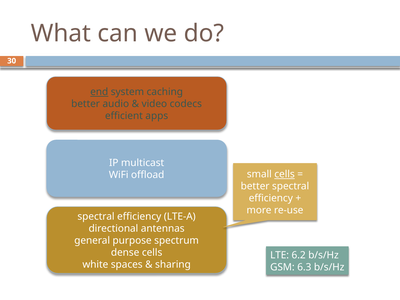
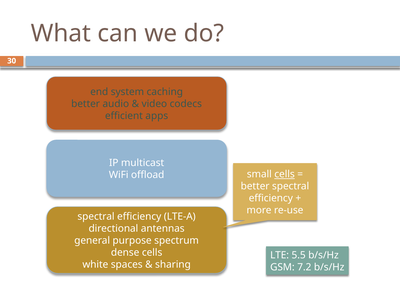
end underline: present -> none
6.2: 6.2 -> 5.5
6.3: 6.3 -> 7.2
